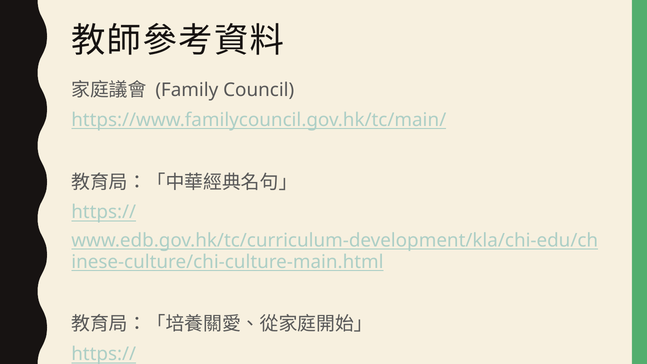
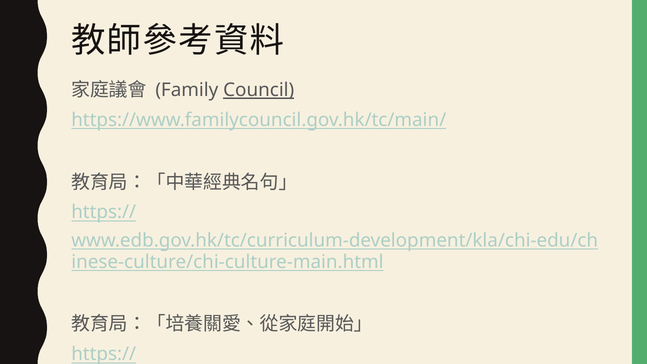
Council underline: none -> present
